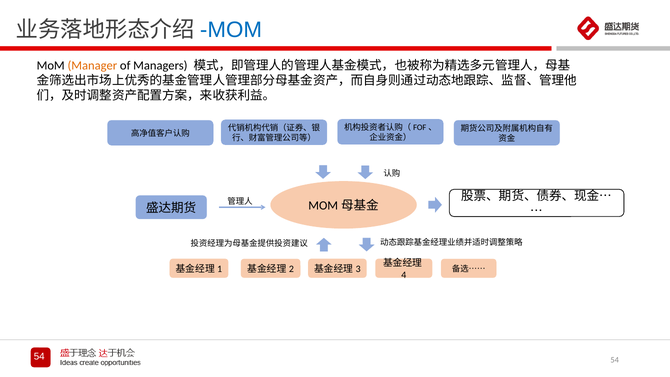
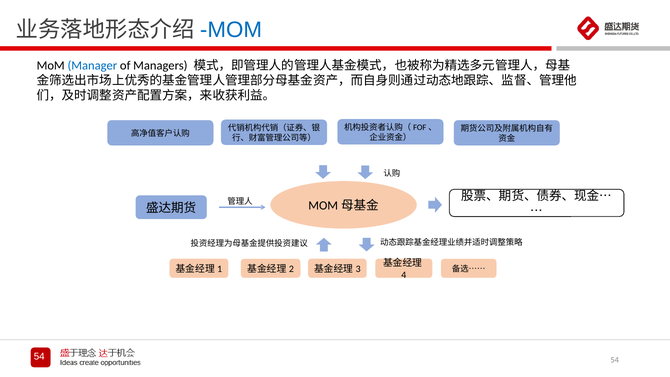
Manager colour: orange -> blue
